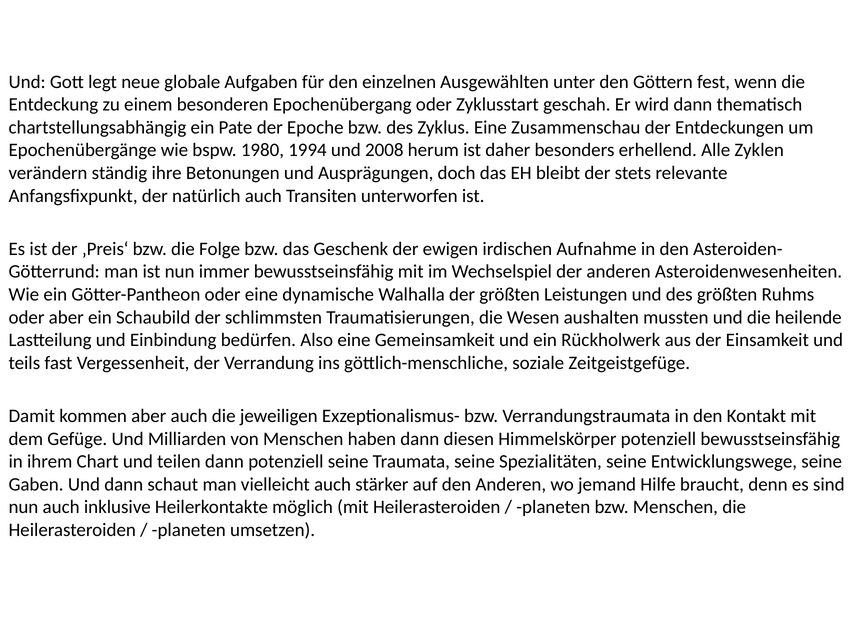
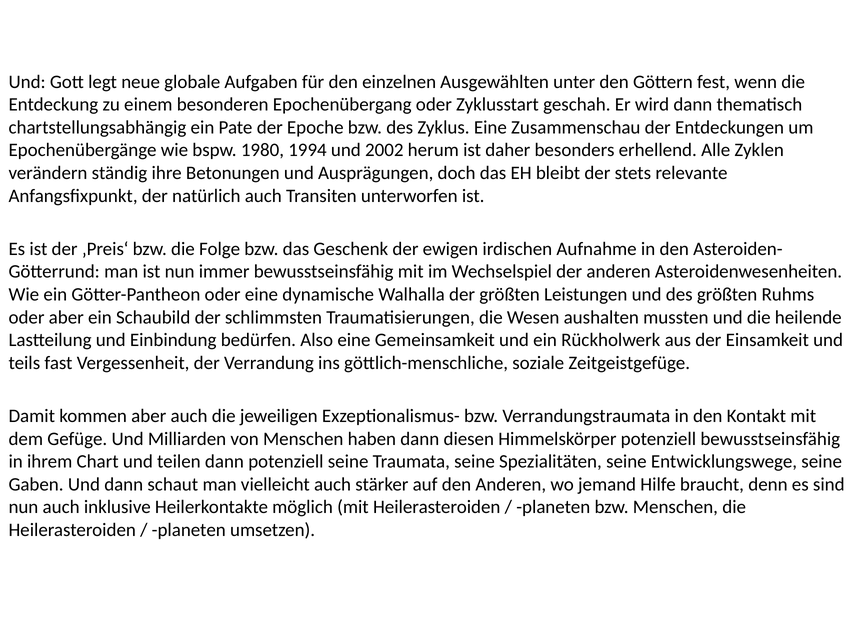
2008: 2008 -> 2002
